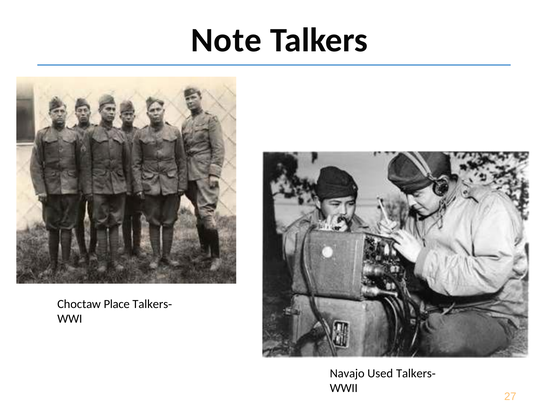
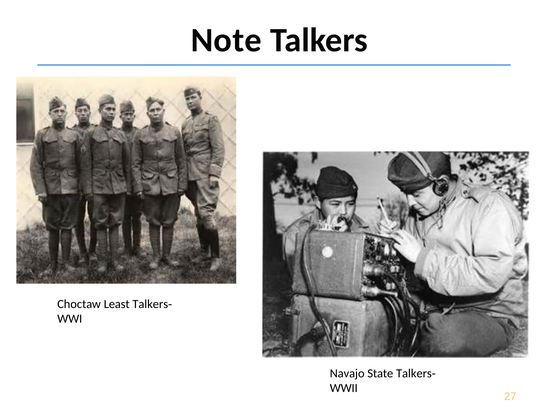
Place: Place -> Least
Used: Used -> State
